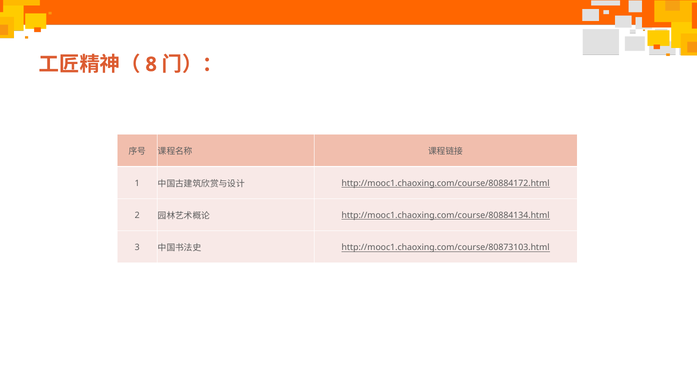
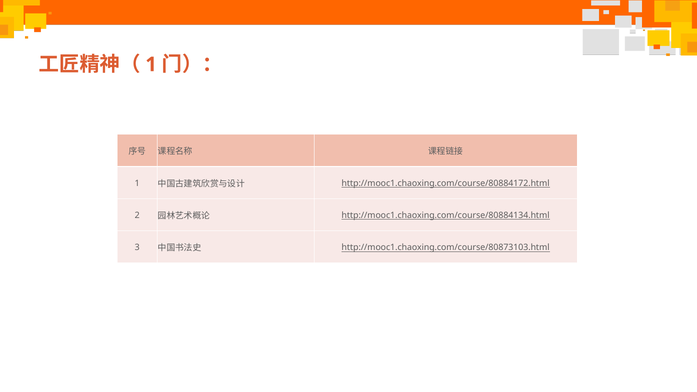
8 at (151, 64): 8 -> 1
